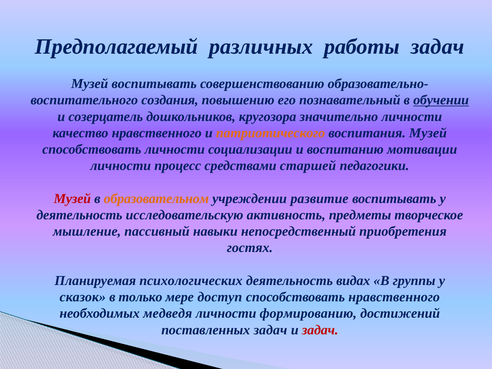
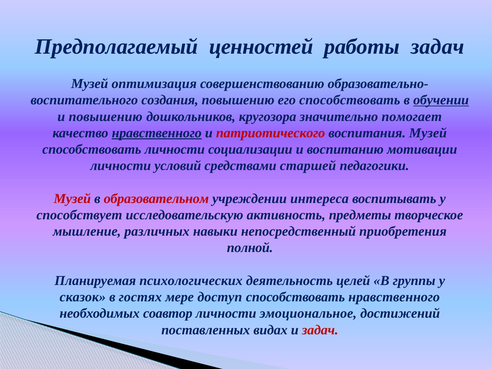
различных: различных -> ценностей
Музей воспитывать: воспитывать -> оптимизация
его познавательный: познавательный -> способствовать
и созерцатель: созерцатель -> повышению
значительно личности: личности -> помогает
нравственного at (157, 133) underline: none -> present
патриотического colour: orange -> red
процесс: процесс -> условий
образовательном colour: orange -> red
развитие: развитие -> интереса
деятельность at (79, 215): деятельность -> способствует
пассивный: пассивный -> различных
гостях: гостях -> полной
видах: видах -> целей
только: только -> гостях
медведя: медведя -> соавтор
формированию: формированию -> эмоциональное
поставленных задач: задач -> видах
